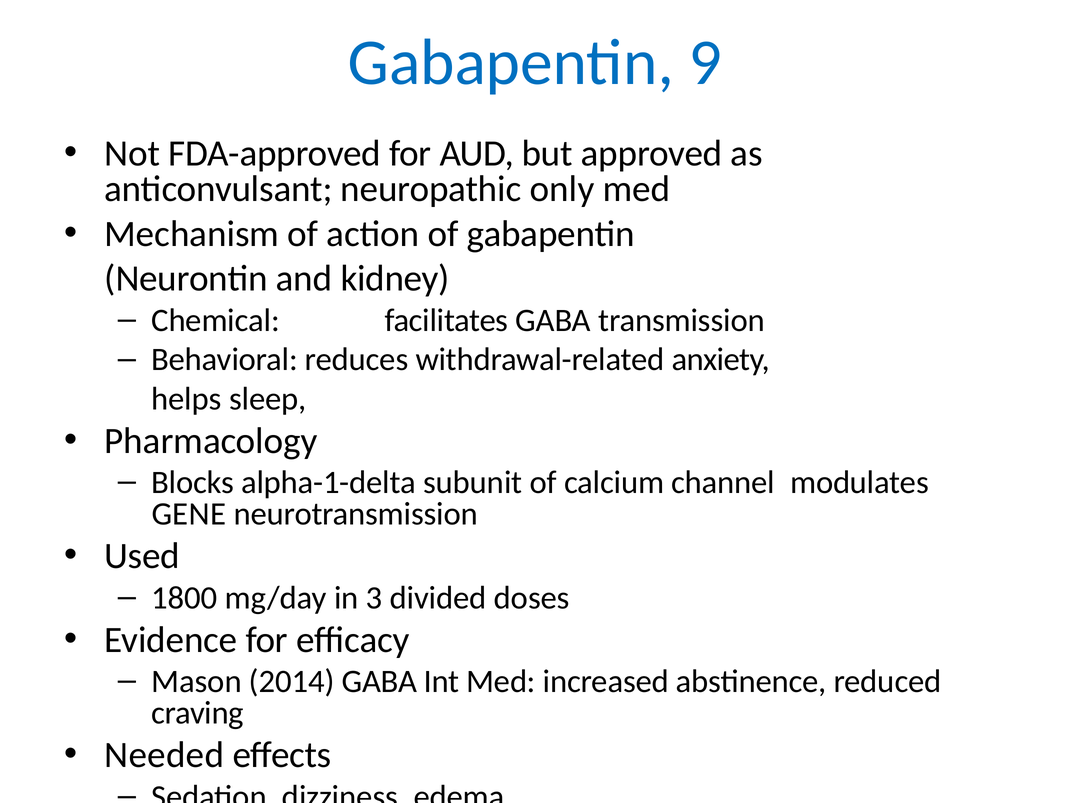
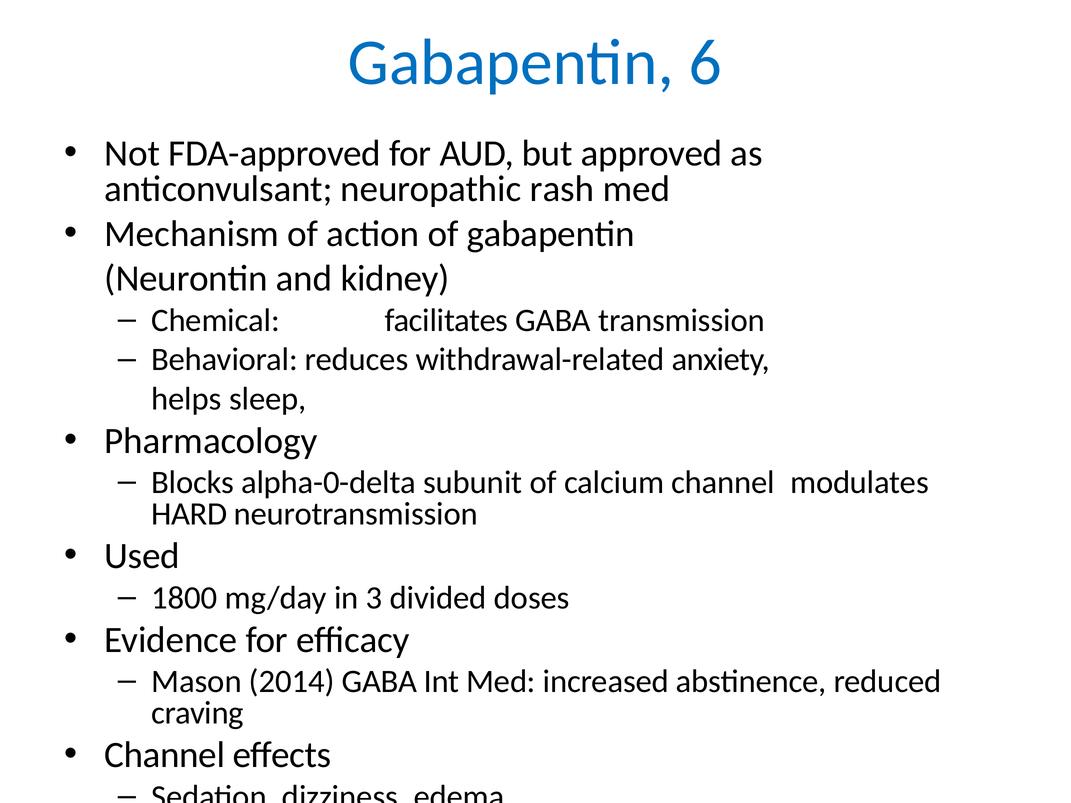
9: 9 -> 6
only: only -> rash
alpha-1-delta: alpha-1-delta -> alpha-0-delta
GENE: GENE -> HARD
Needed at (164, 755): Needed -> Channel
